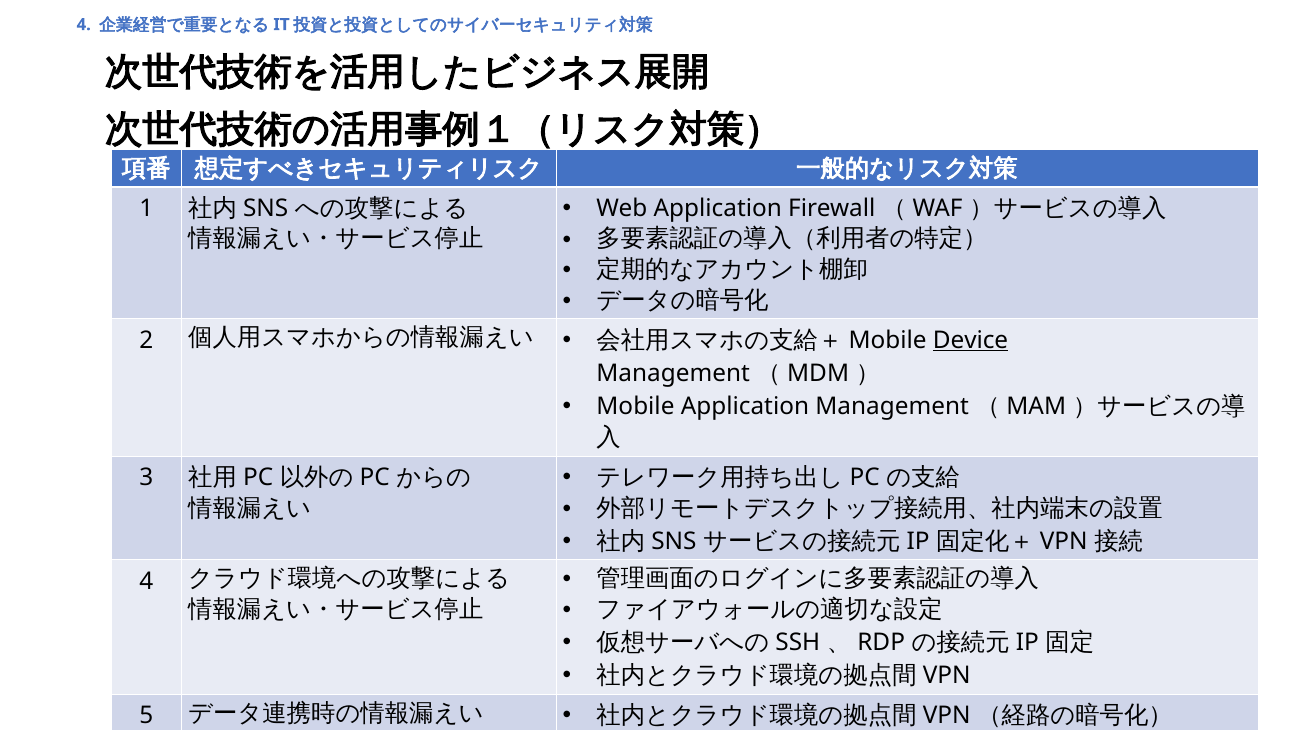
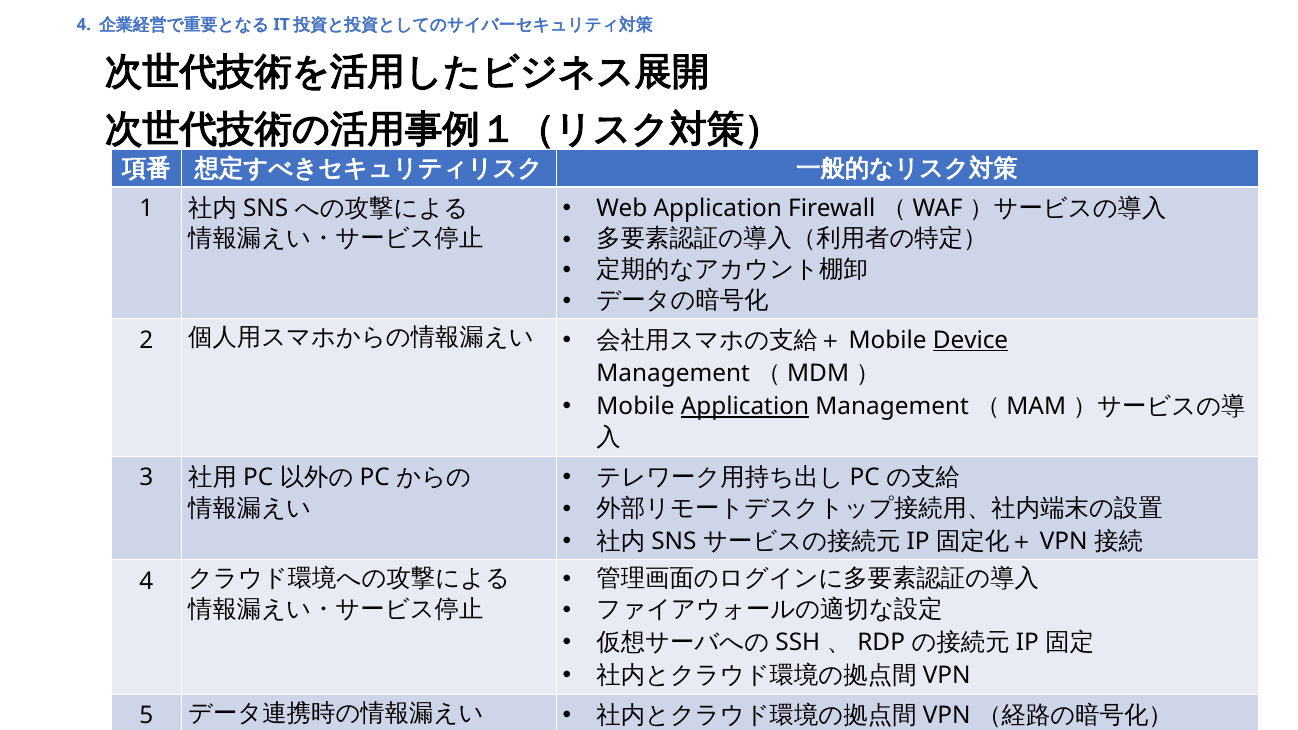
Application at (745, 407) underline: none -> present
